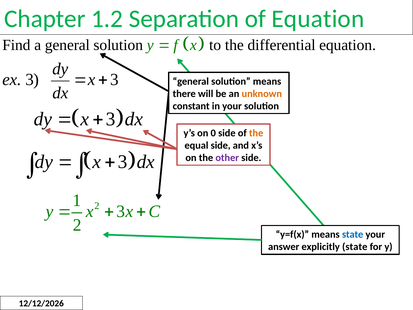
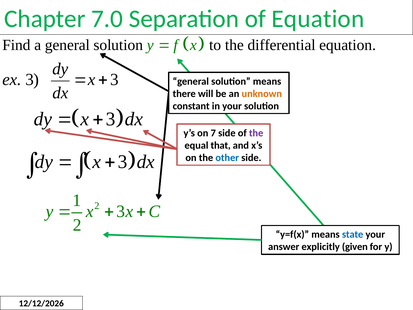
1.2: 1.2 -> 7.0
0: 0 -> 7
the at (256, 133) colour: orange -> purple
equal side: side -> that
other colour: purple -> blue
explicitly state: state -> given
